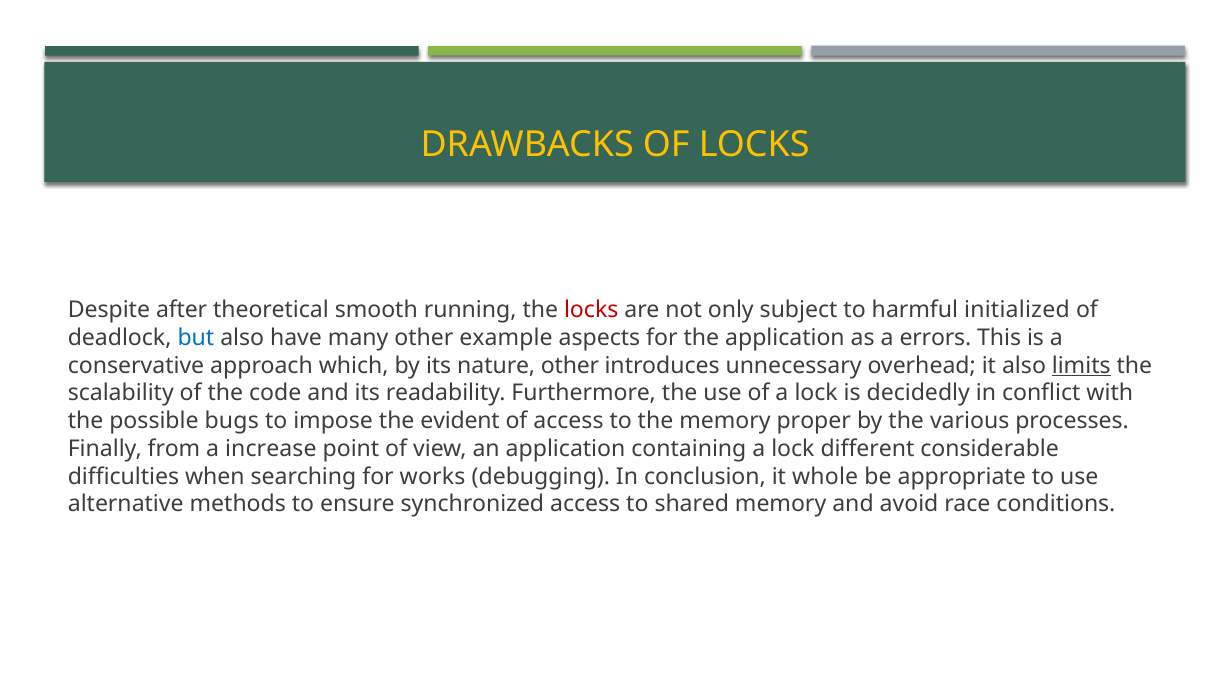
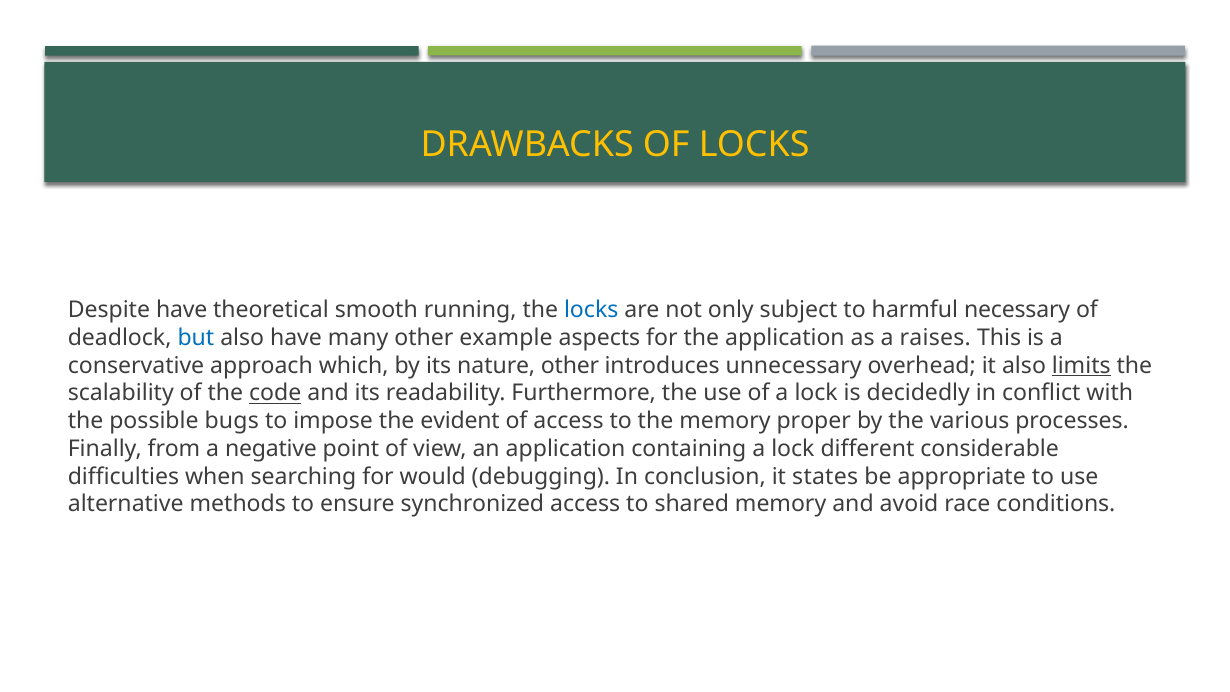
Despite after: after -> have
locks at (591, 310) colour: red -> blue
initialized: initialized -> necessary
errors: errors -> raises
code underline: none -> present
increase: increase -> negative
works: works -> would
whole: whole -> states
